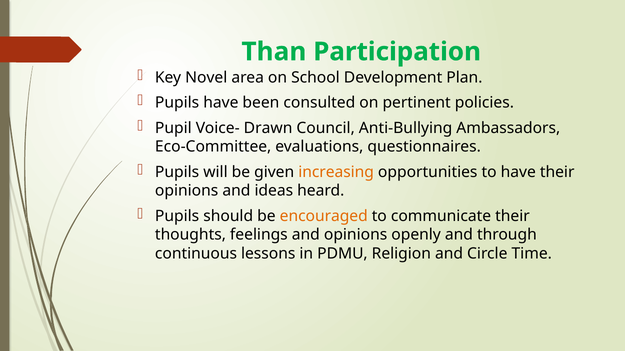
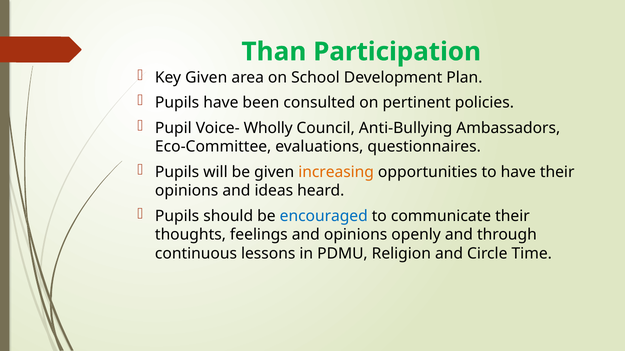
Key Novel: Novel -> Given
Drawn: Drawn -> Wholly
encouraged colour: orange -> blue
